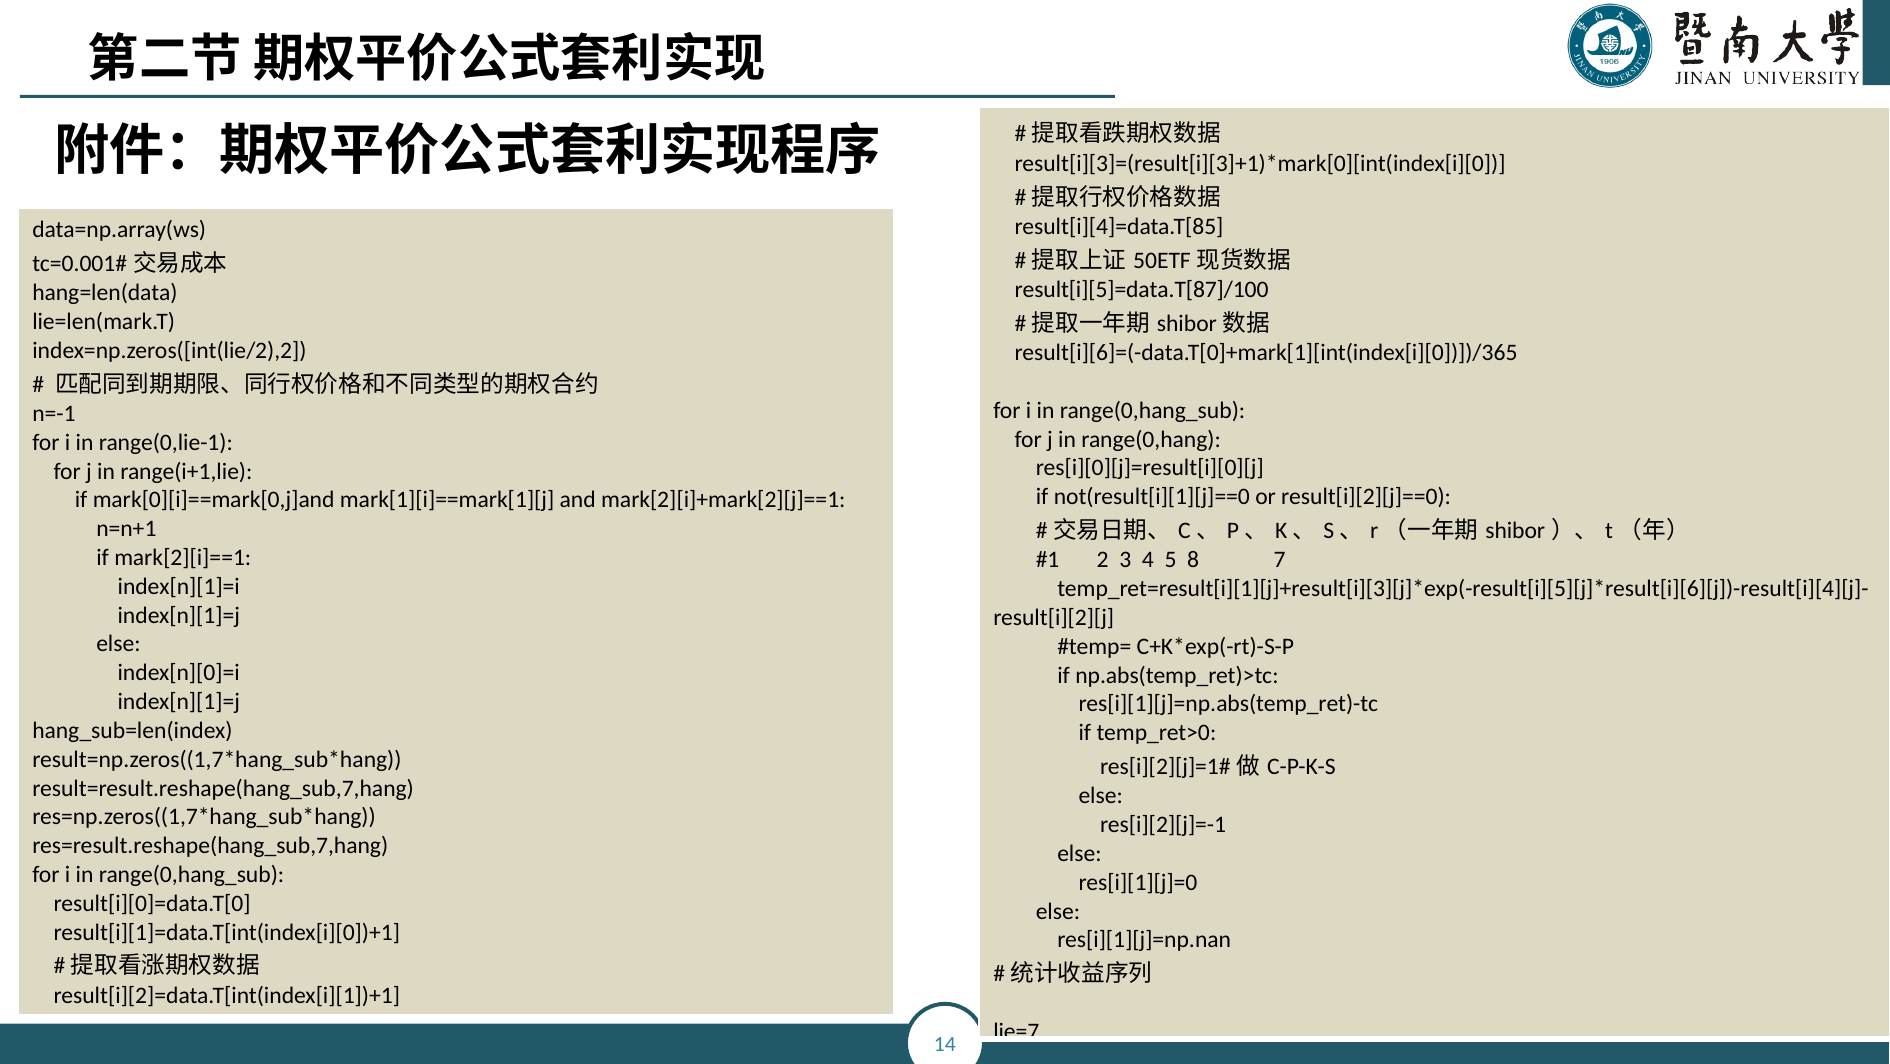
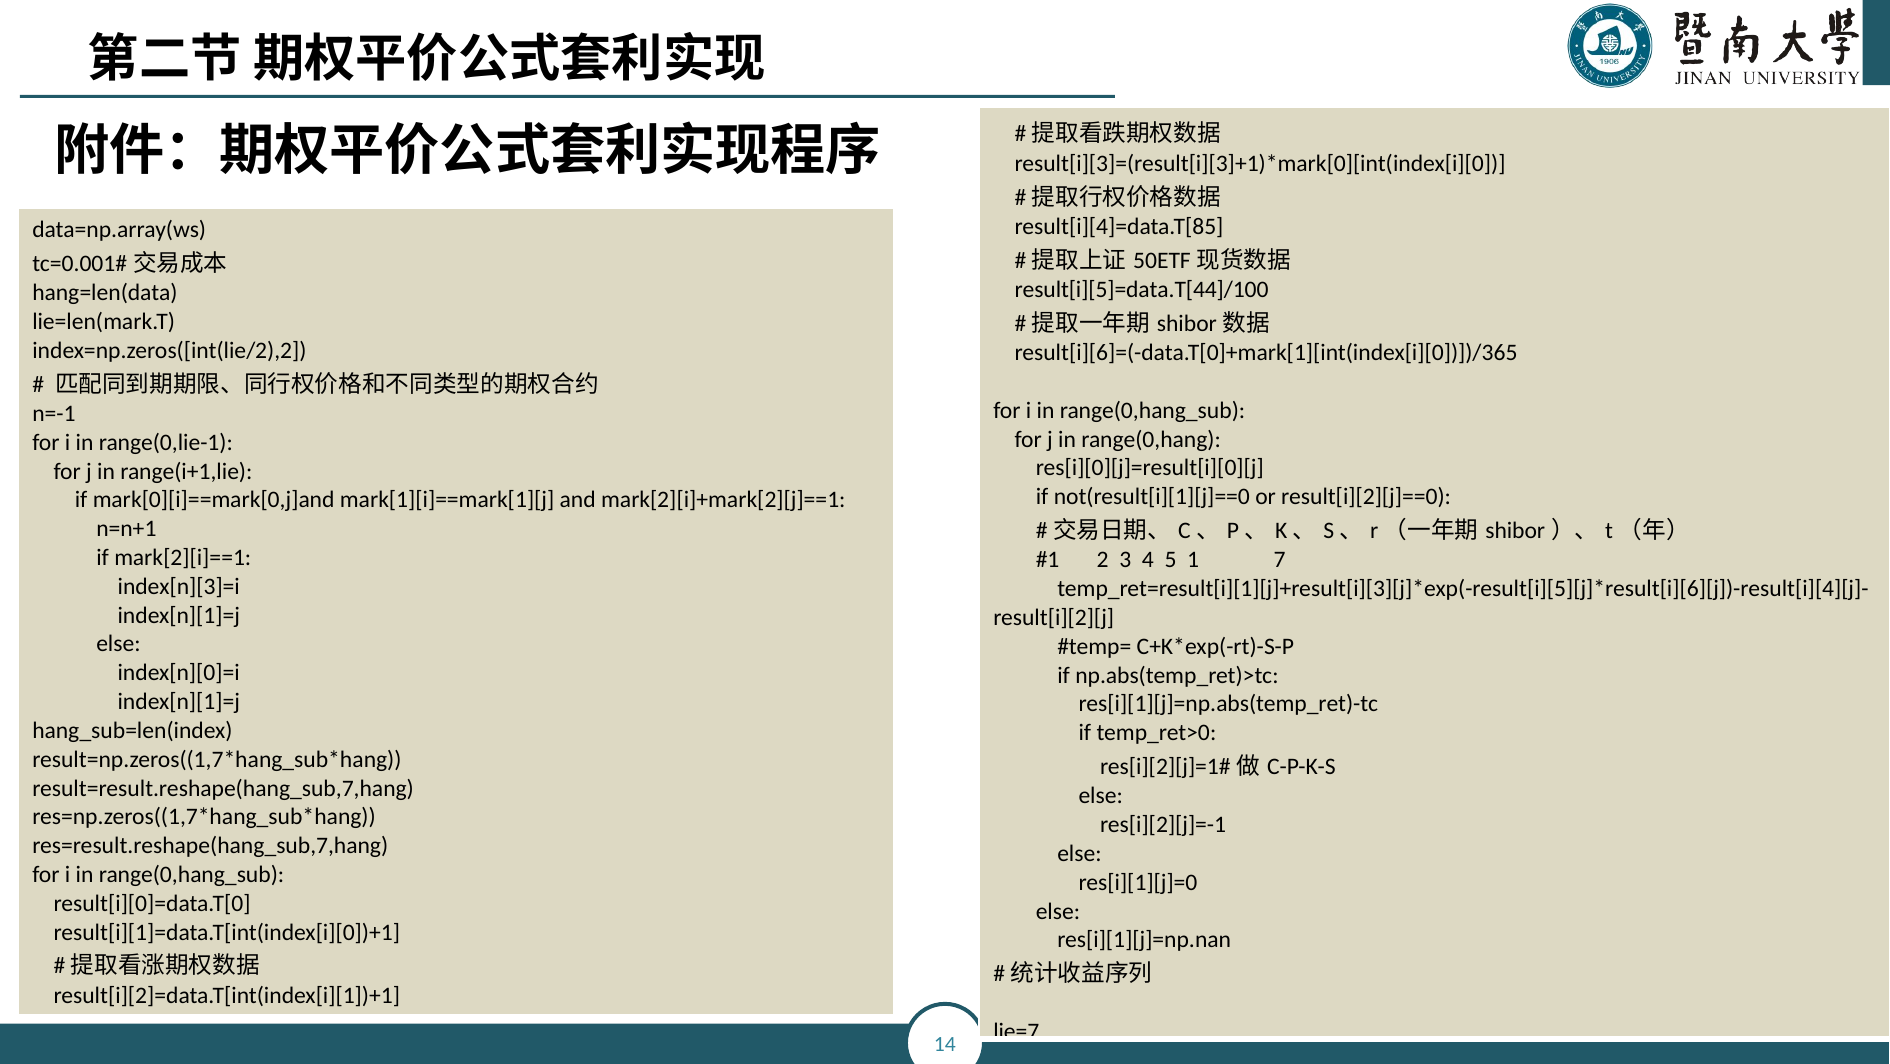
result[i][5]=data.T[87]/100: result[i][5]=data.T[87]/100 -> result[i][5]=data.T[44]/100
8: 8 -> 1
index[n][1]=i: index[n][1]=i -> index[n][3]=i
